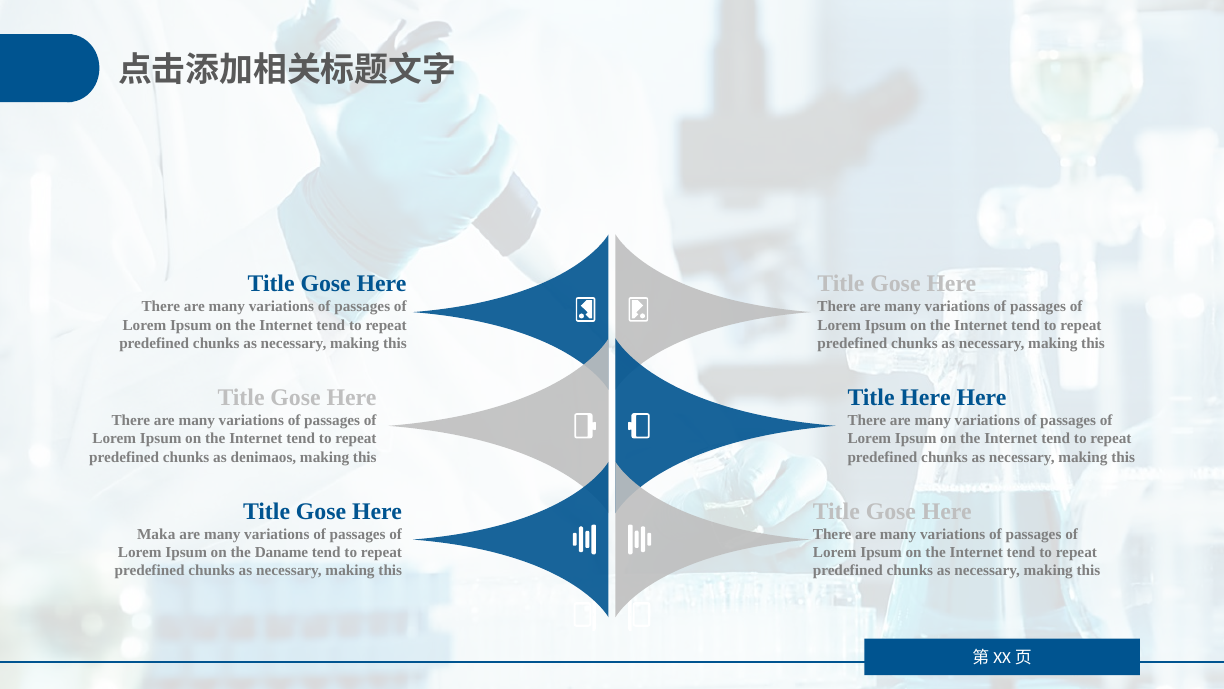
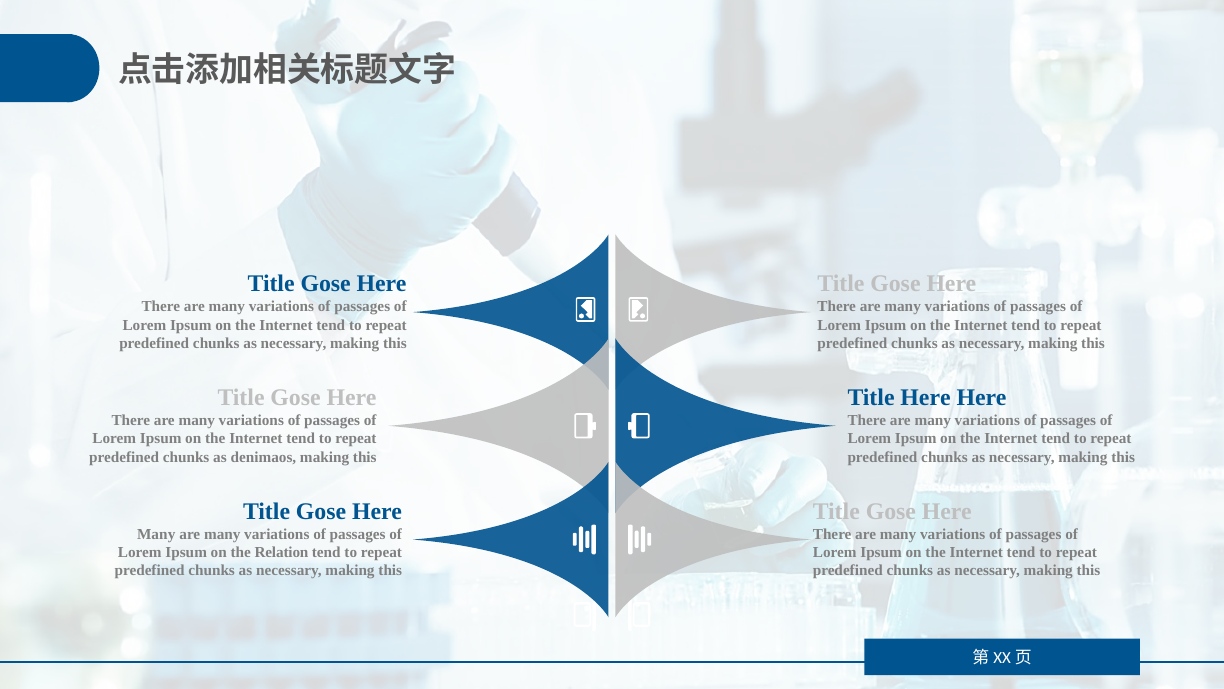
Maka at (156, 534): Maka -> Many
Daname: Daname -> Relation
